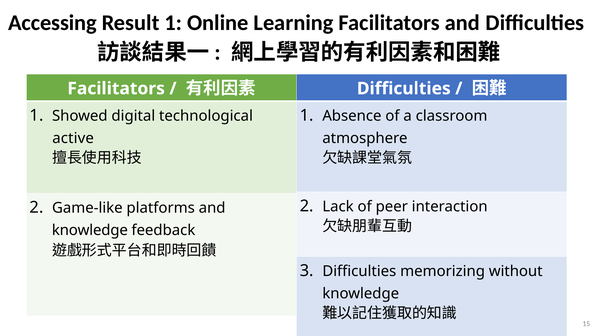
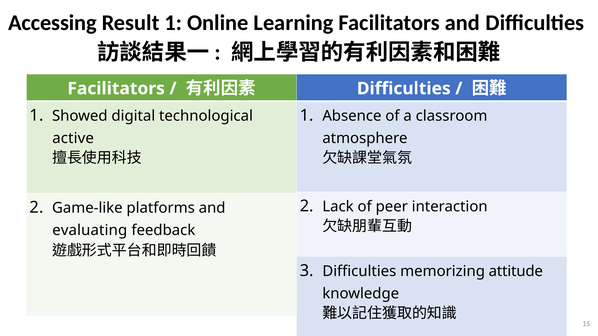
knowledge at (90, 231): knowledge -> evaluating
without: without -> attitude
